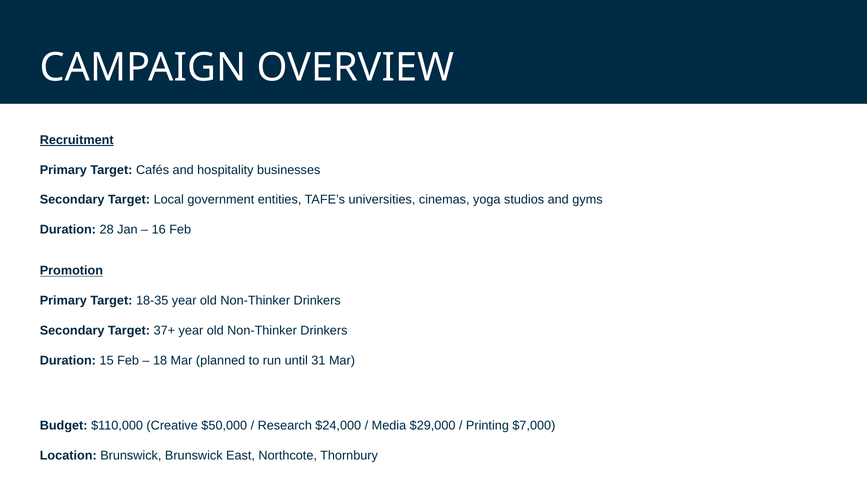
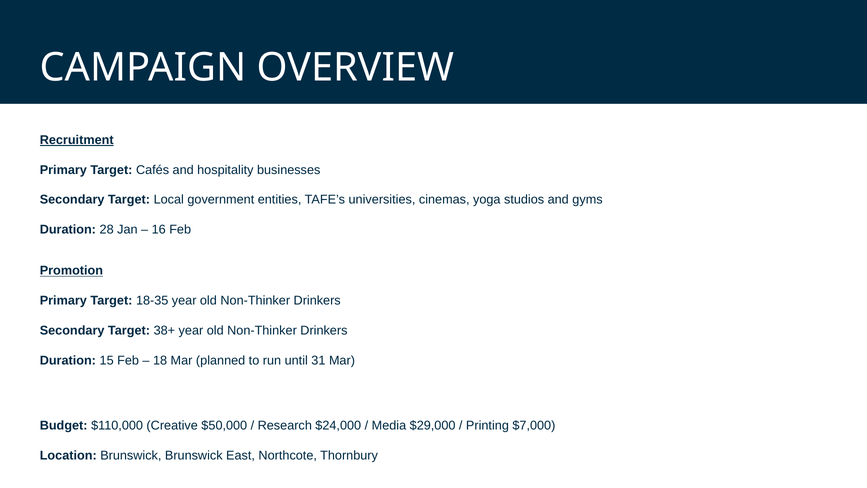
37+: 37+ -> 38+
